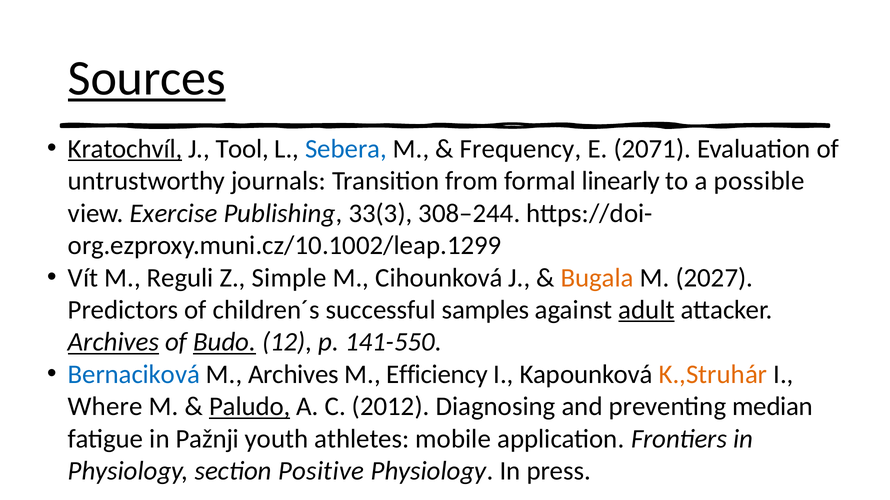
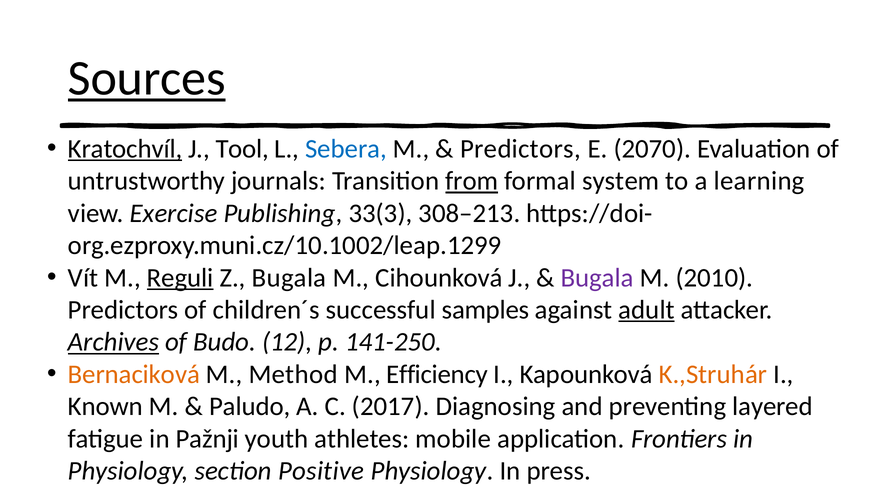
Frequency at (521, 149): Frequency -> Predictors
2071: 2071 -> 2070
from underline: none -> present
linearly: linearly -> system
possible: possible -> learning
308–244: 308–244 -> 308–213
Reguli underline: none -> present
Z Simple: Simple -> Bugala
Bugala at (597, 278) colour: orange -> purple
2027: 2027 -> 2010
Budo underline: present -> none
141-550: 141-550 -> 141-250
Bernaciková colour: blue -> orange
M Archives: Archives -> Method
Where: Where -> Known
Paludo underline: present -> none
2012: 2012 -> 2017
median: median -> layered
